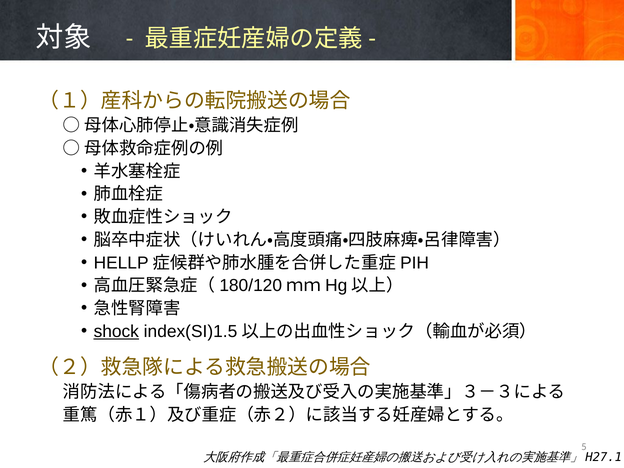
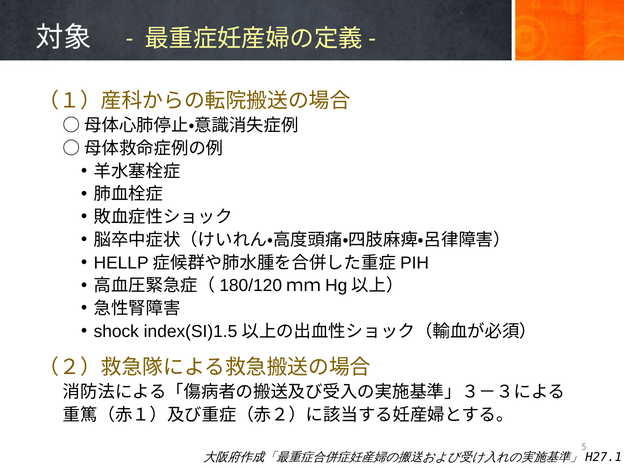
shock underline: present -> none
